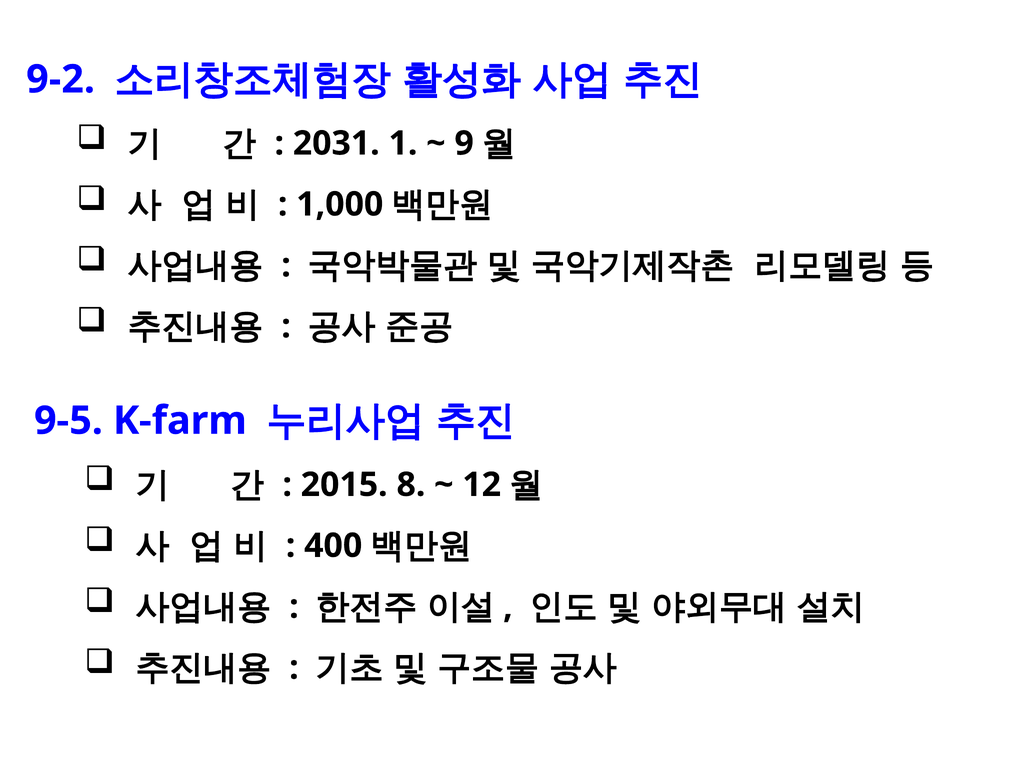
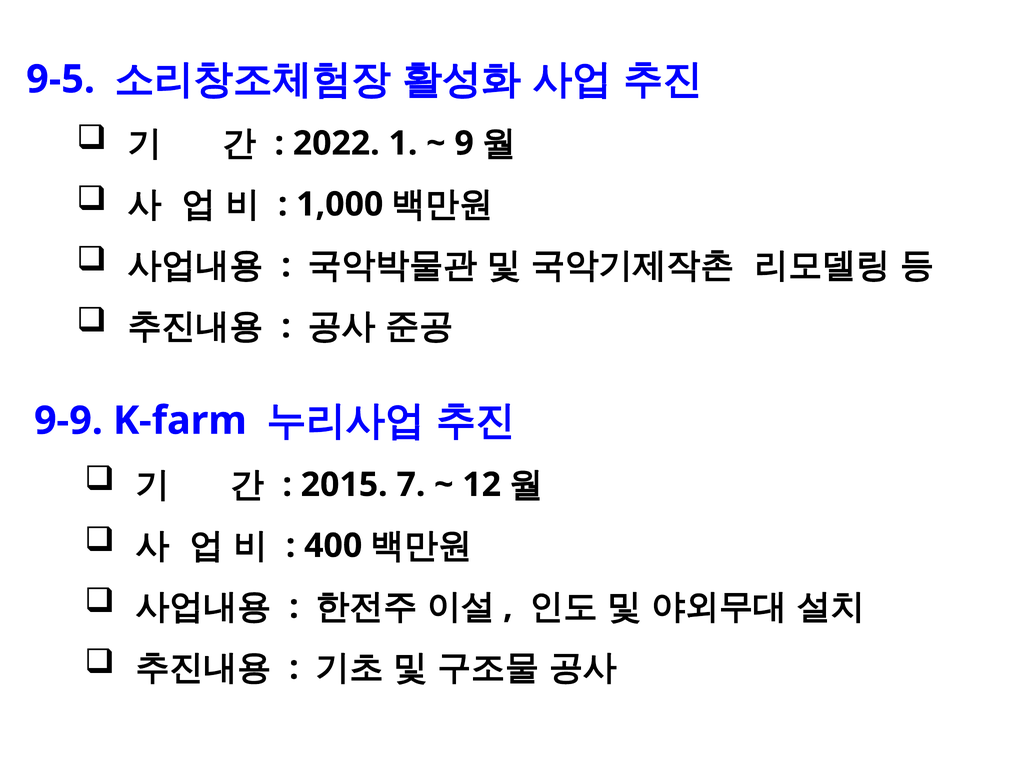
9-2: 9-2 -> 9-5
2031: 2031 -> 2022
9-5: 9-5 -> 9-9
8: 8 -> 7
